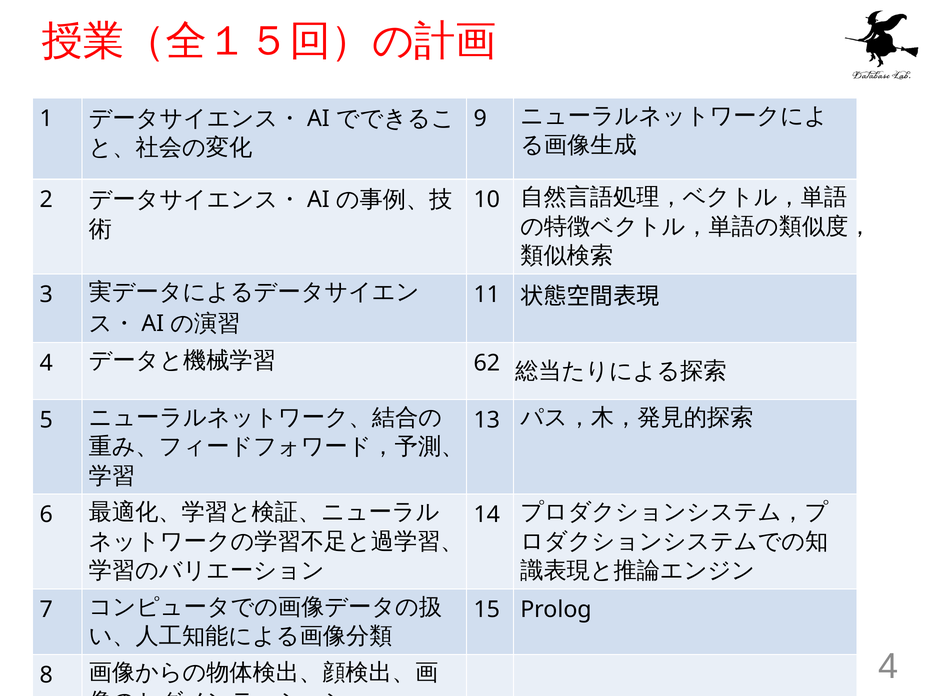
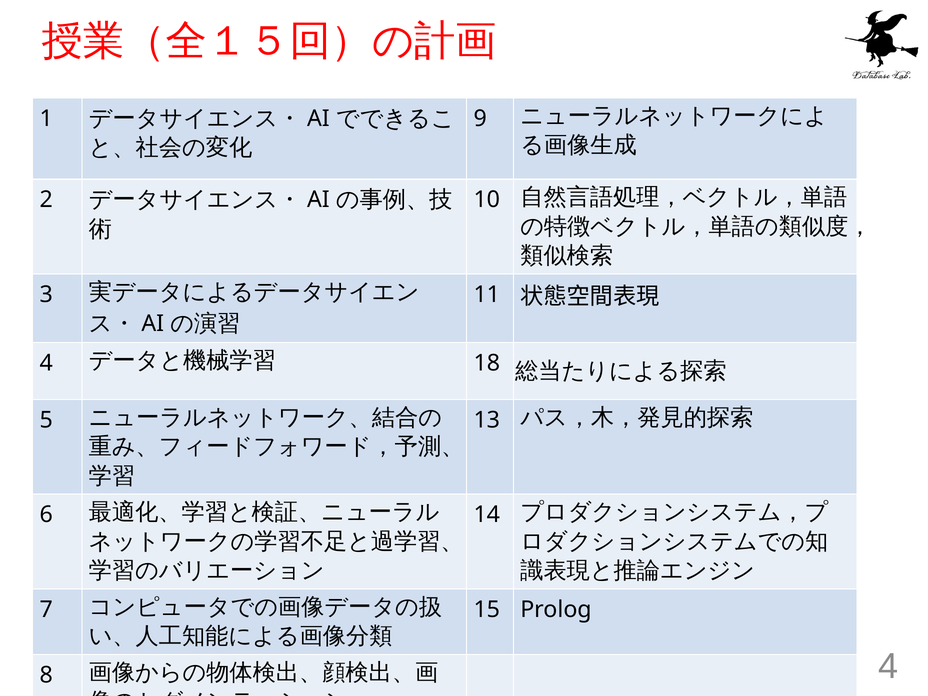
62: 62 -> 18
